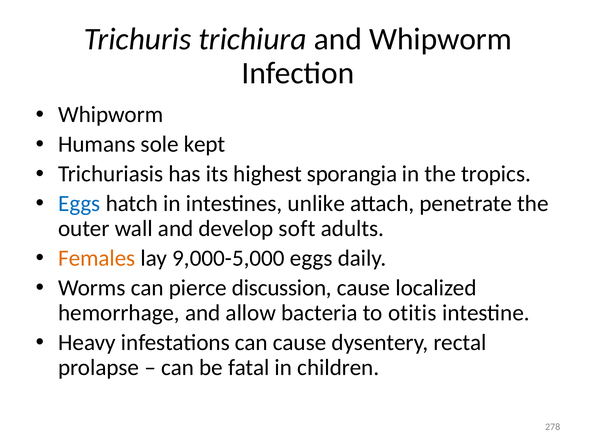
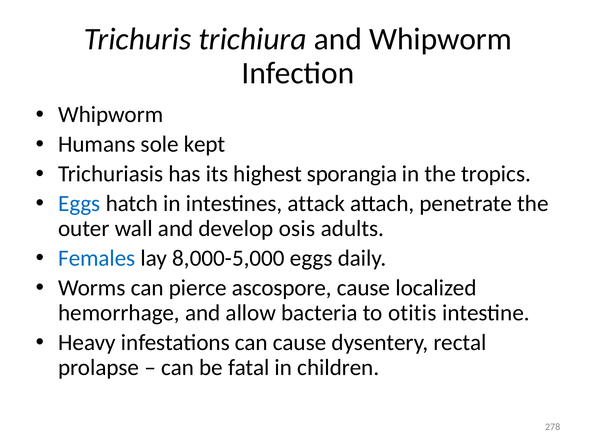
unlike: unlike -> attack
soft: soft -> osis
Females colour: orange -> blue
9,000-5,000: 9,000-5,000 -> 8,000-5,000
discussion: discussion -> ascospore
